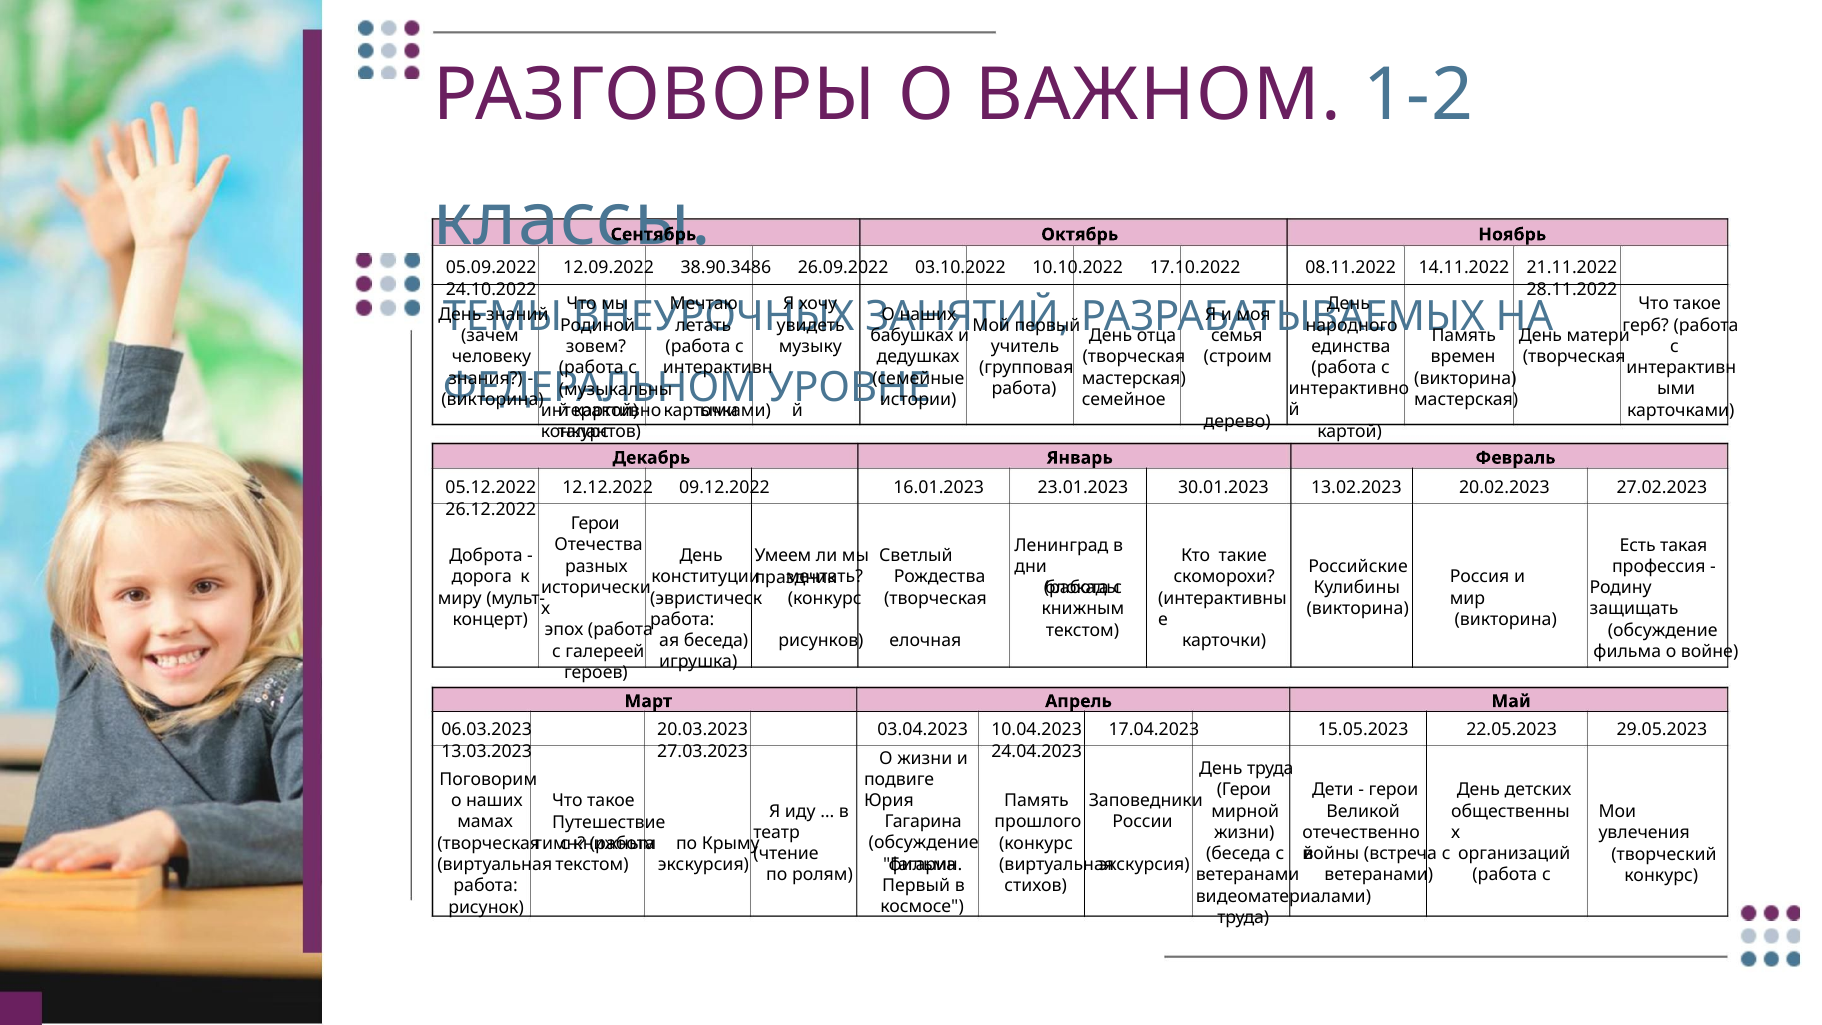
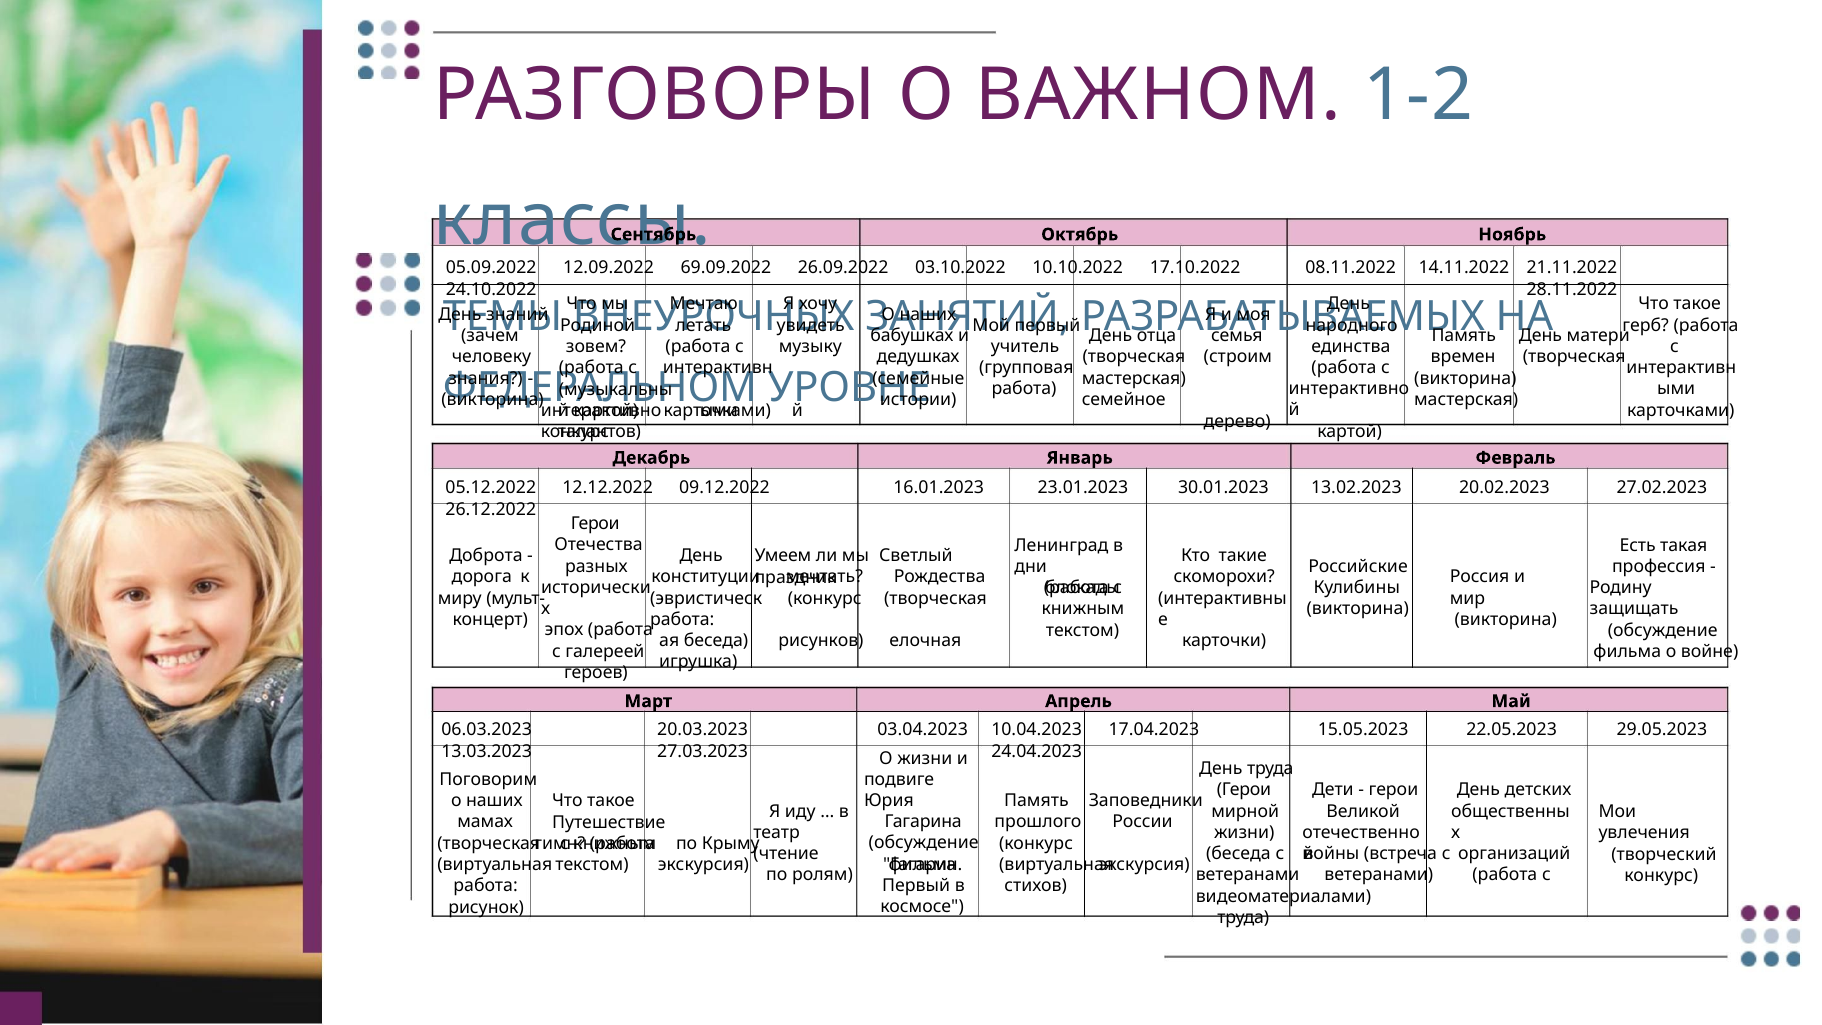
38.90.3486: 38.90.3486 -> 69.09.2022
